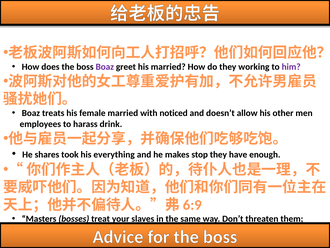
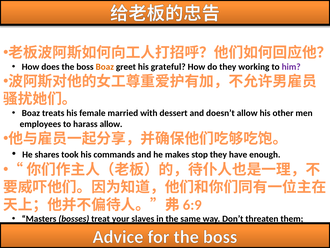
Boaz at (105, 67) colour: purple -> orange
his married: married -> grateful
noticed: noticed -> dessert
harass drink: drink -> allow
everything: everything -> commands
